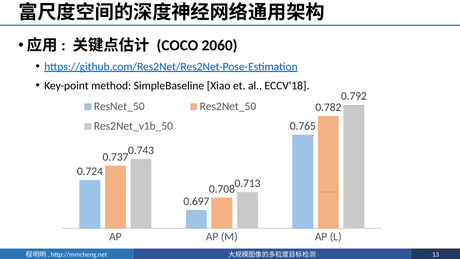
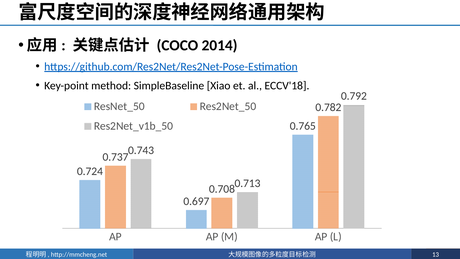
2060: 2060 -> 2014
